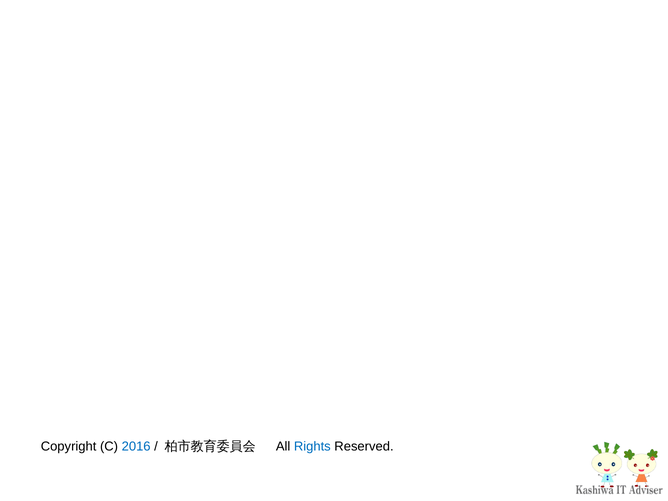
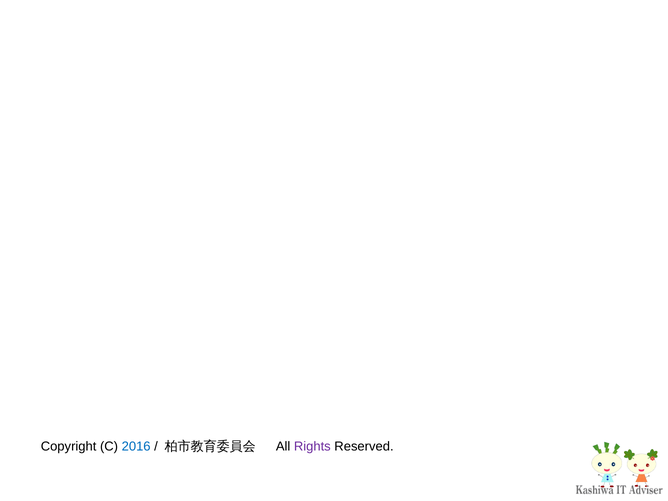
Rights colour: blue -> purple
